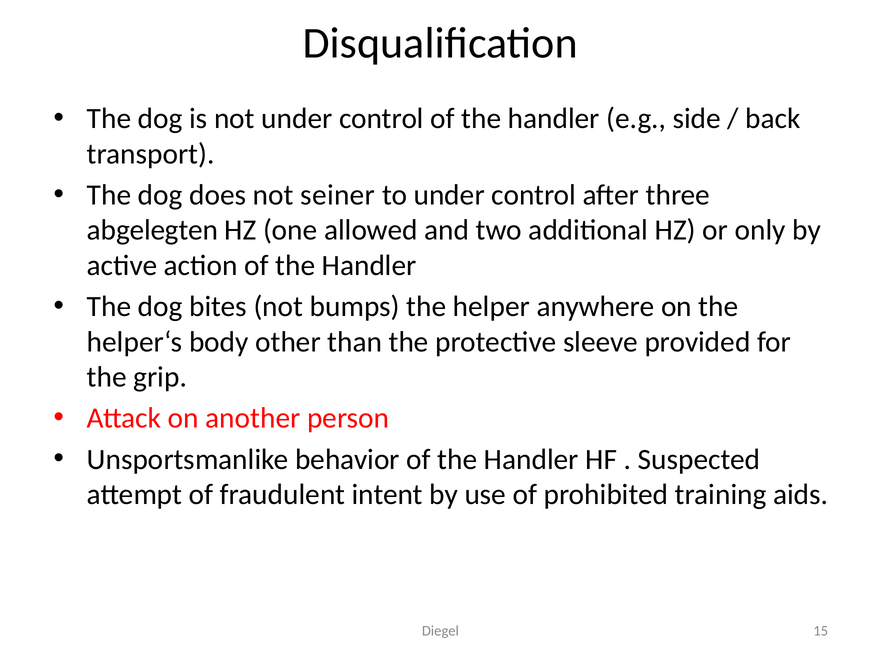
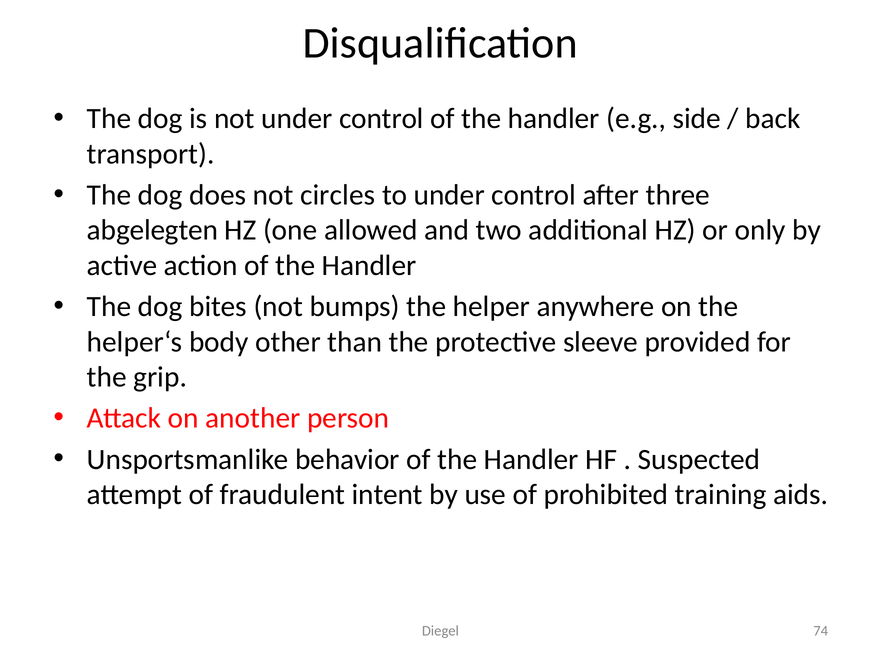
seiner: seiner -> circles
15: 15 -> 74
